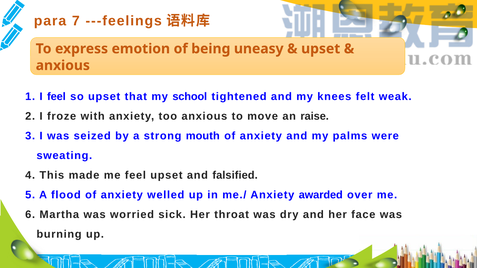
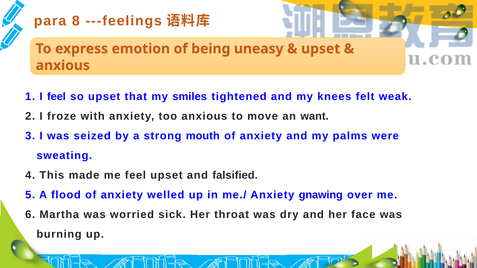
7: 7 -> 8
school: school -> smiles
raise: raise -> want
awarded: awarded -> gnawing
